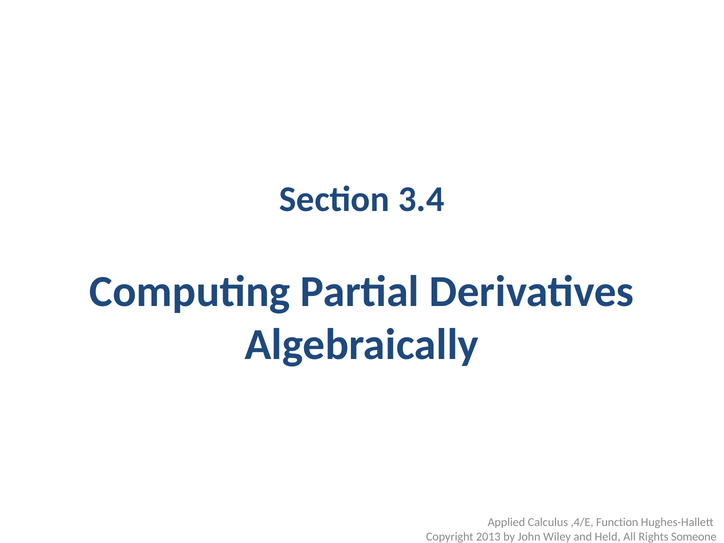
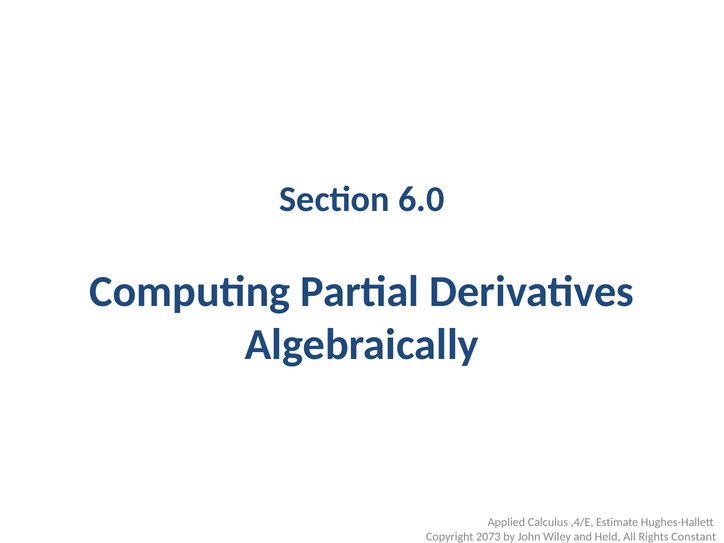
3.4: 3.4 -> 6.0
Function: Function -> Estimate
2013: 2013 -> 2073
Someone: Someone -> Constant
